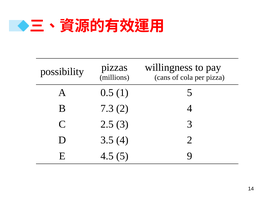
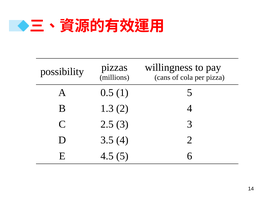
7.3: 7.3 -> 1.3
9: 9 -> 6
